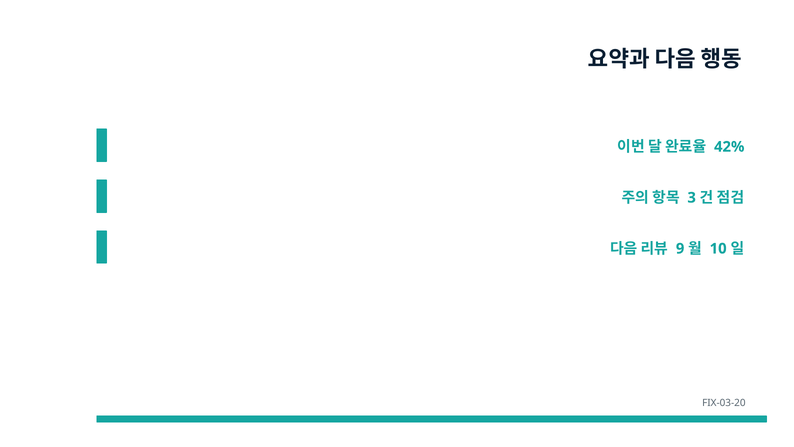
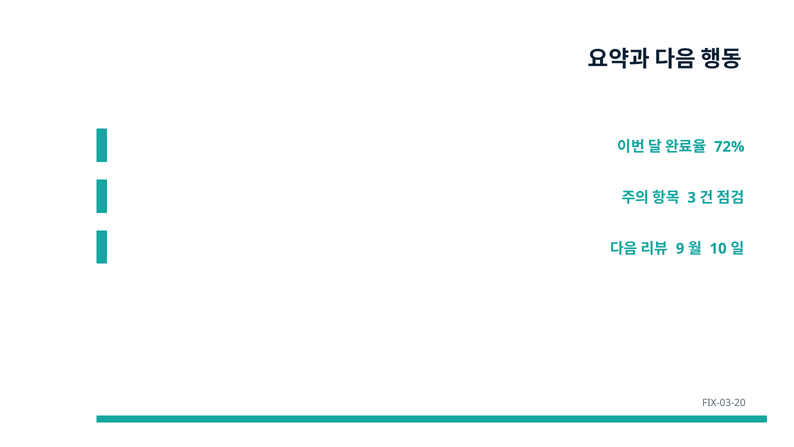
42%: 42% -> 72%
